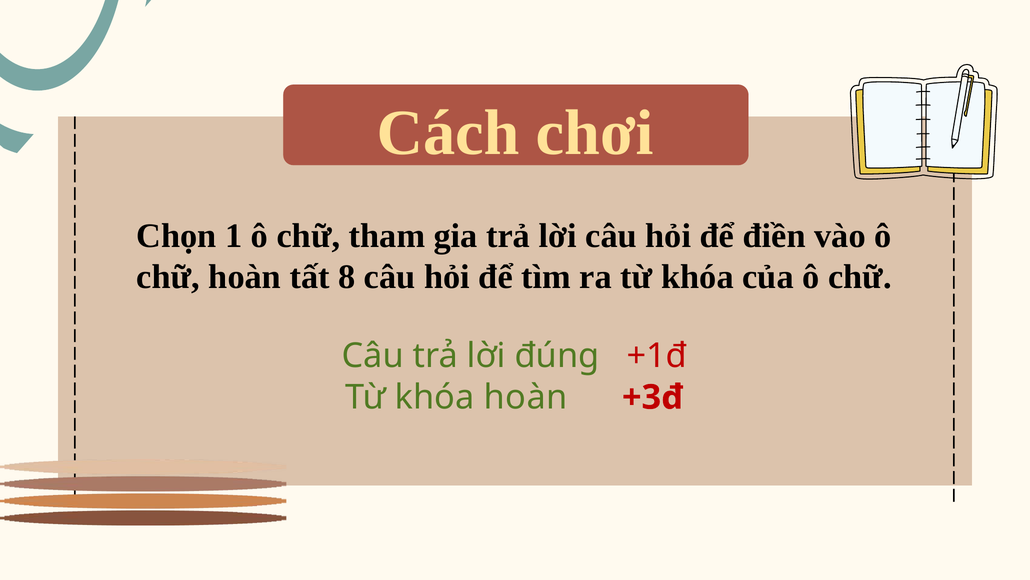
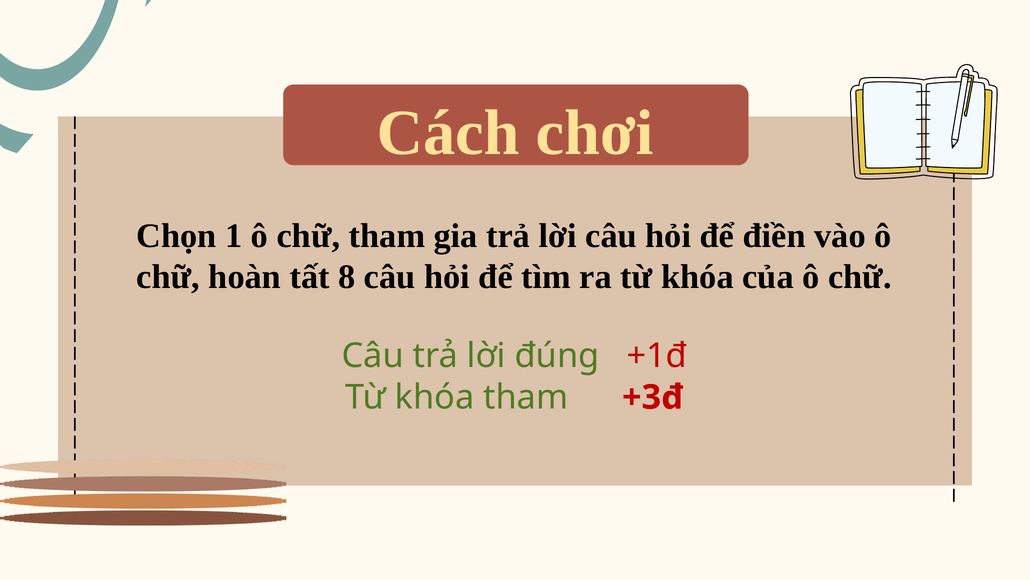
khóa hoàn: hoàn -> tham
